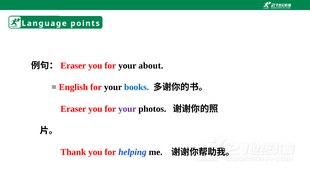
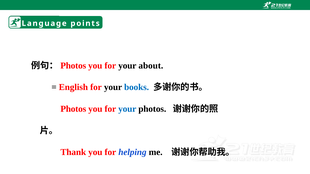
Eraser at (73, 66): Eraser -> Photos
Eraser at (73, 109): Eraser -> Photos
your at (127, 109) colour: purple -> blue
